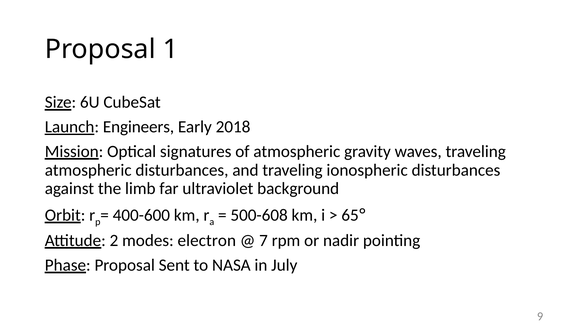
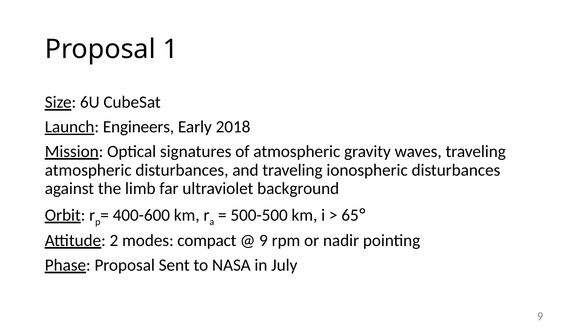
500-608: 500-608 -> 500-500
electron: electron -> compact
7 at (263, 240): 7 -> 9
